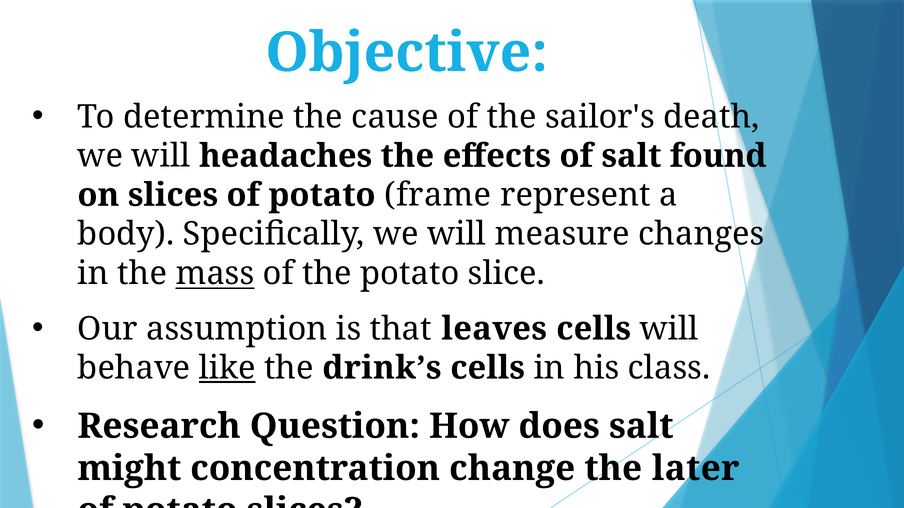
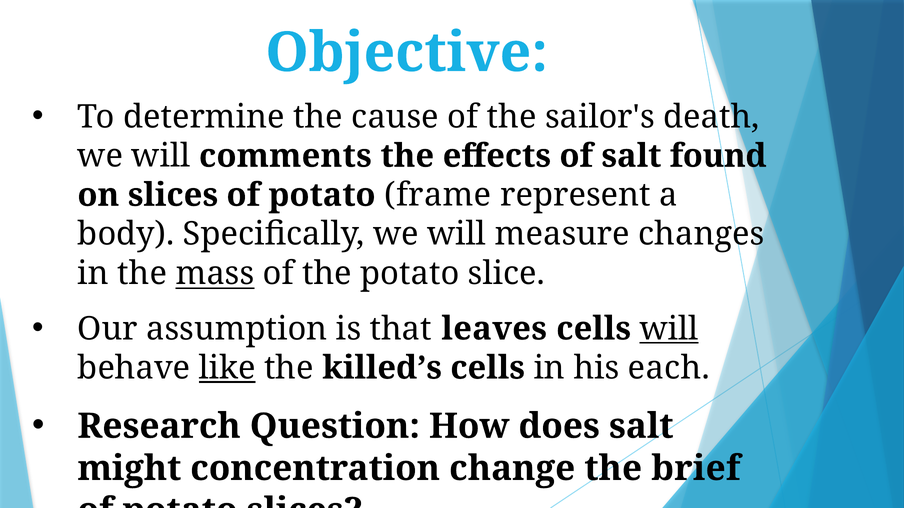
headaches: headaches -> comments
will at (669, 329) underline: none -> present
drink’s: drink’s -> killed’s
class: class -> each
later: later -> brief
